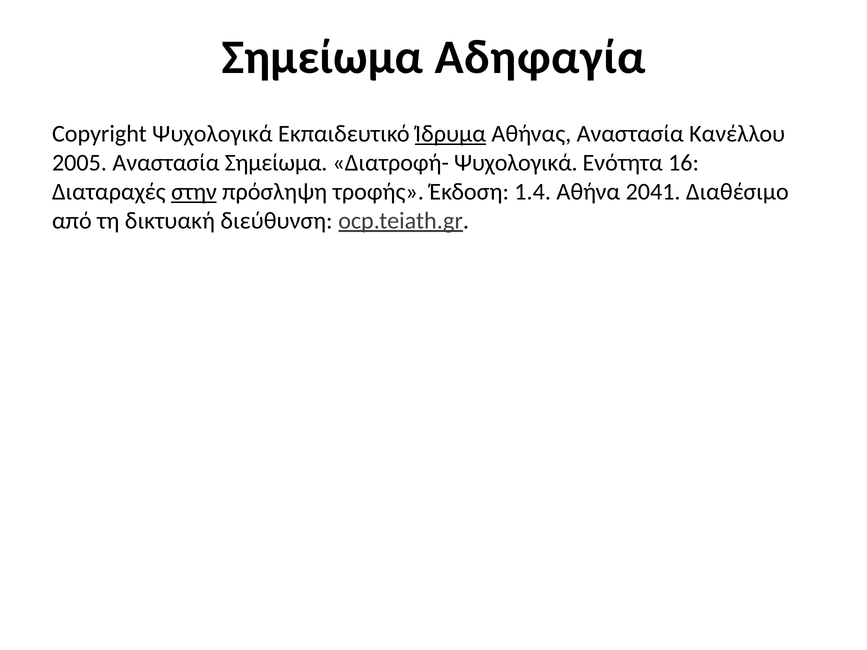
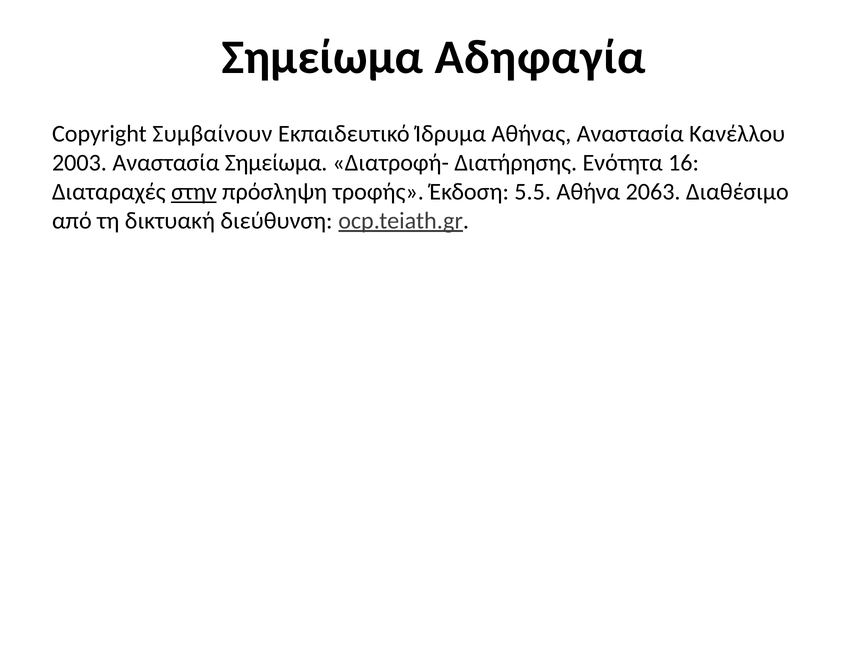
Copyright Ψυχολογικά: Ψυχολογικά -> Συμβαίνουν
Ίδρυμα underline: present -> none
2005: 2005 -> 2003
Διατροφή- Ψυχολογικά: Ψυχολογικά -> Διατήρησης
1.4: 1.4 -> 5.5
2041: 2041 -> 2063
